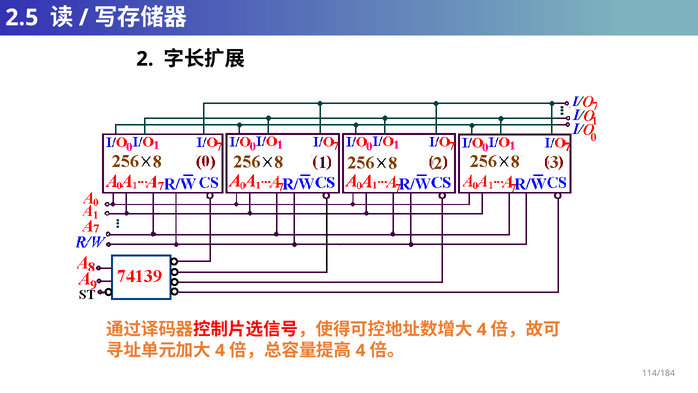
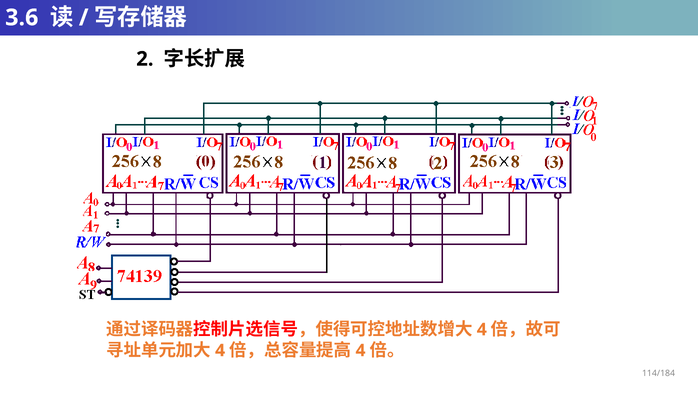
2.5: 2.5 -> 3.6
